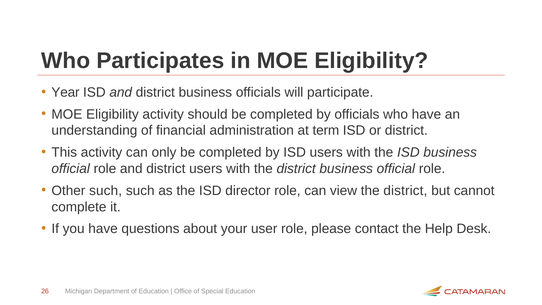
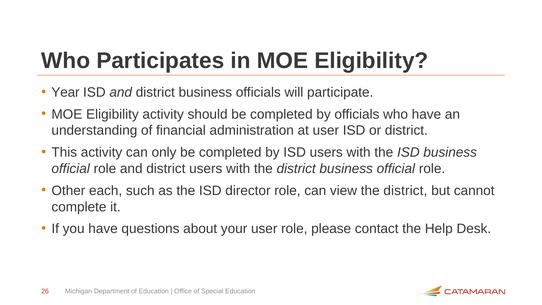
at term: term -> user
Other such: such -> each
